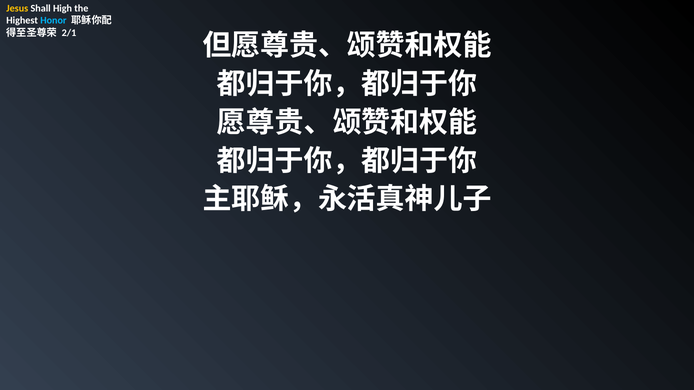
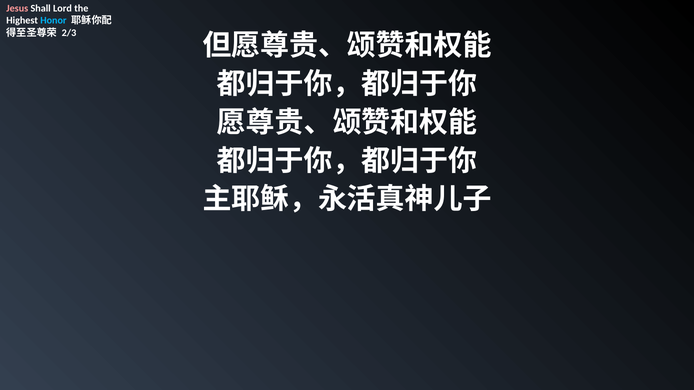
Jesus colour: yellow -> pink
High: High -> Lord
2/1: 2/1 -> 2/3
